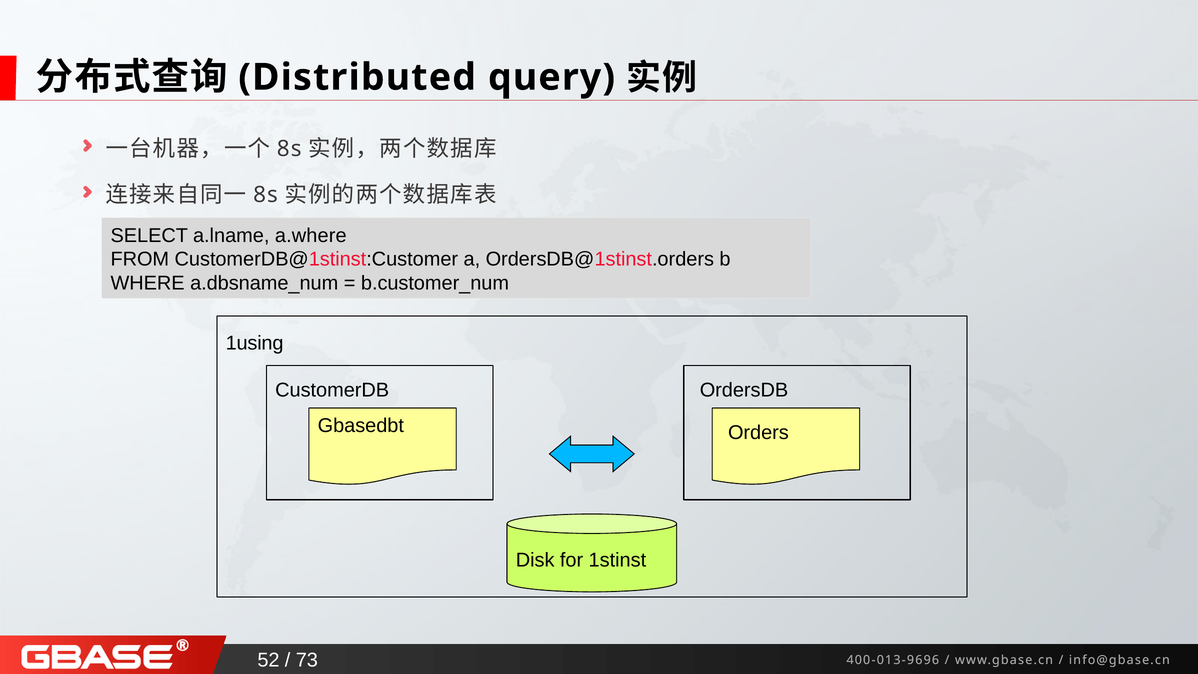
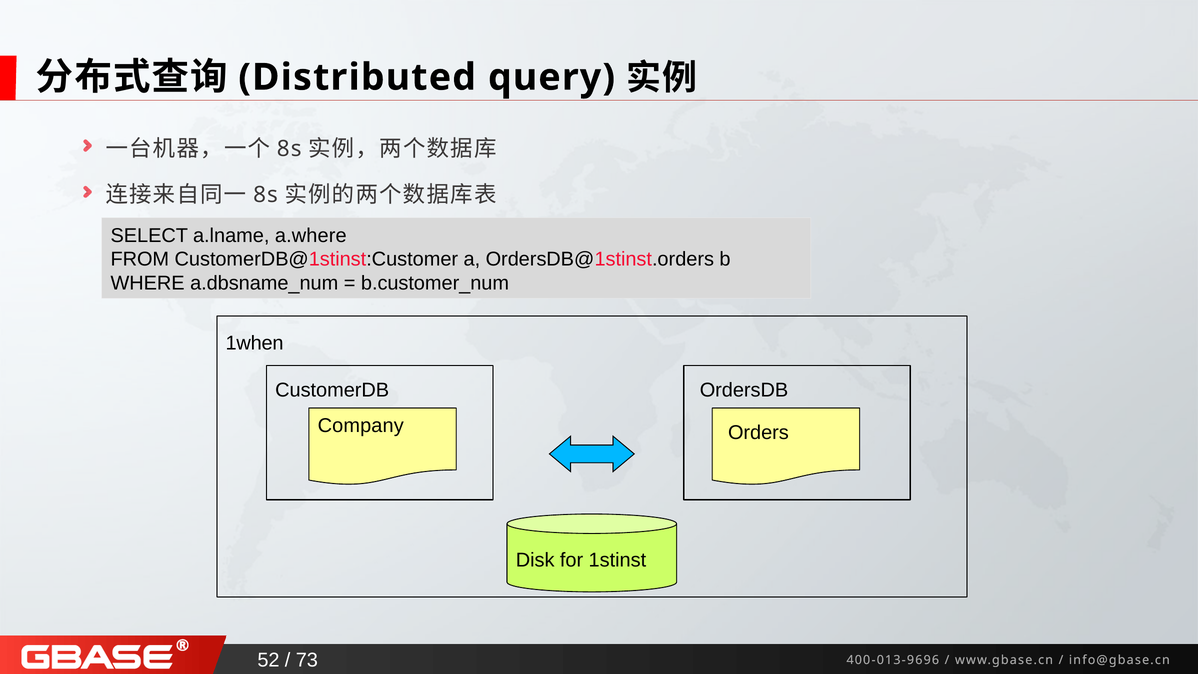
1using: 1using -> 1when
Gbasedbt: Gbasedbt -> Company
